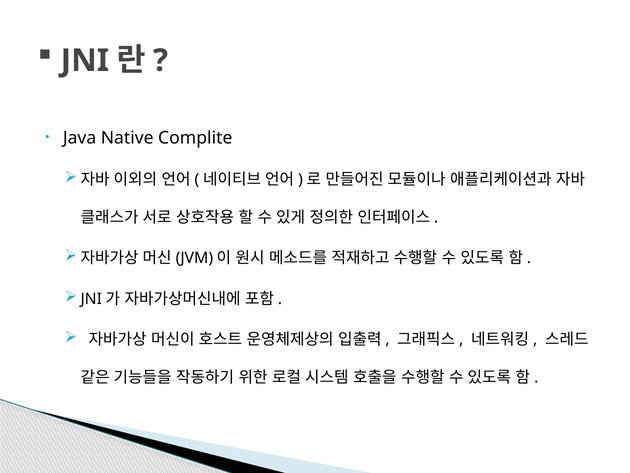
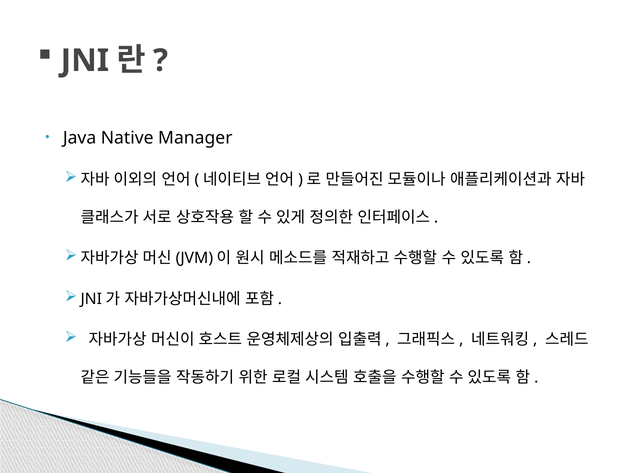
Complite: Complite -> Manager
